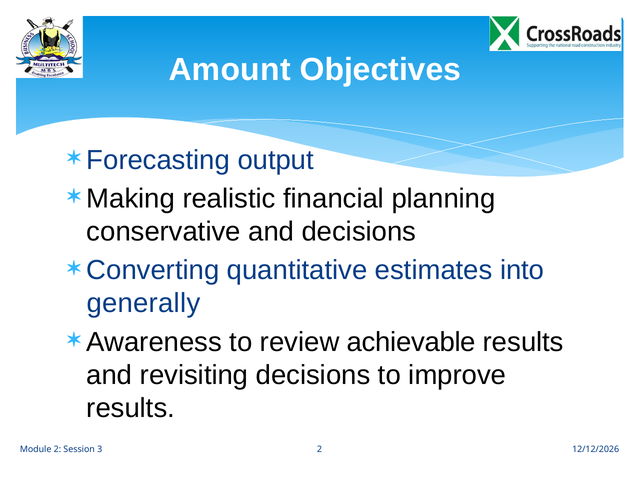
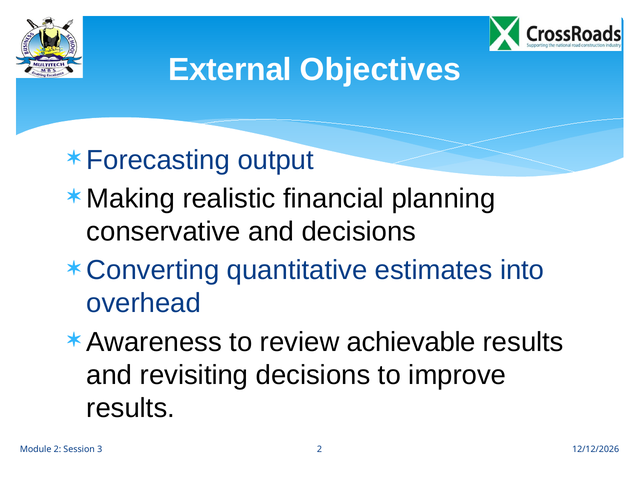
Amount: Amount -> External
generally: generally -> overhead
